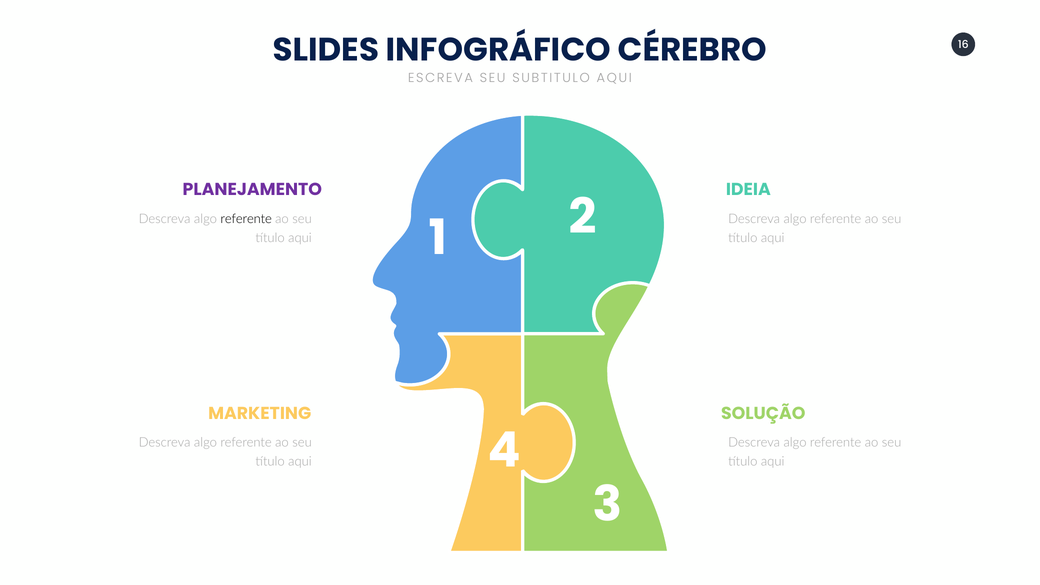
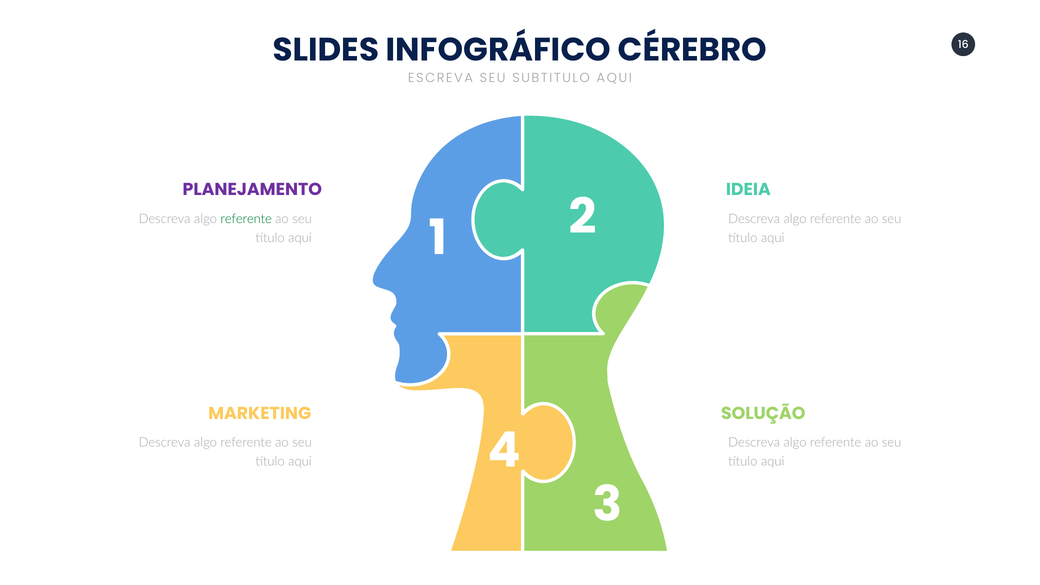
referente at (246, 219) colour: black -> green
